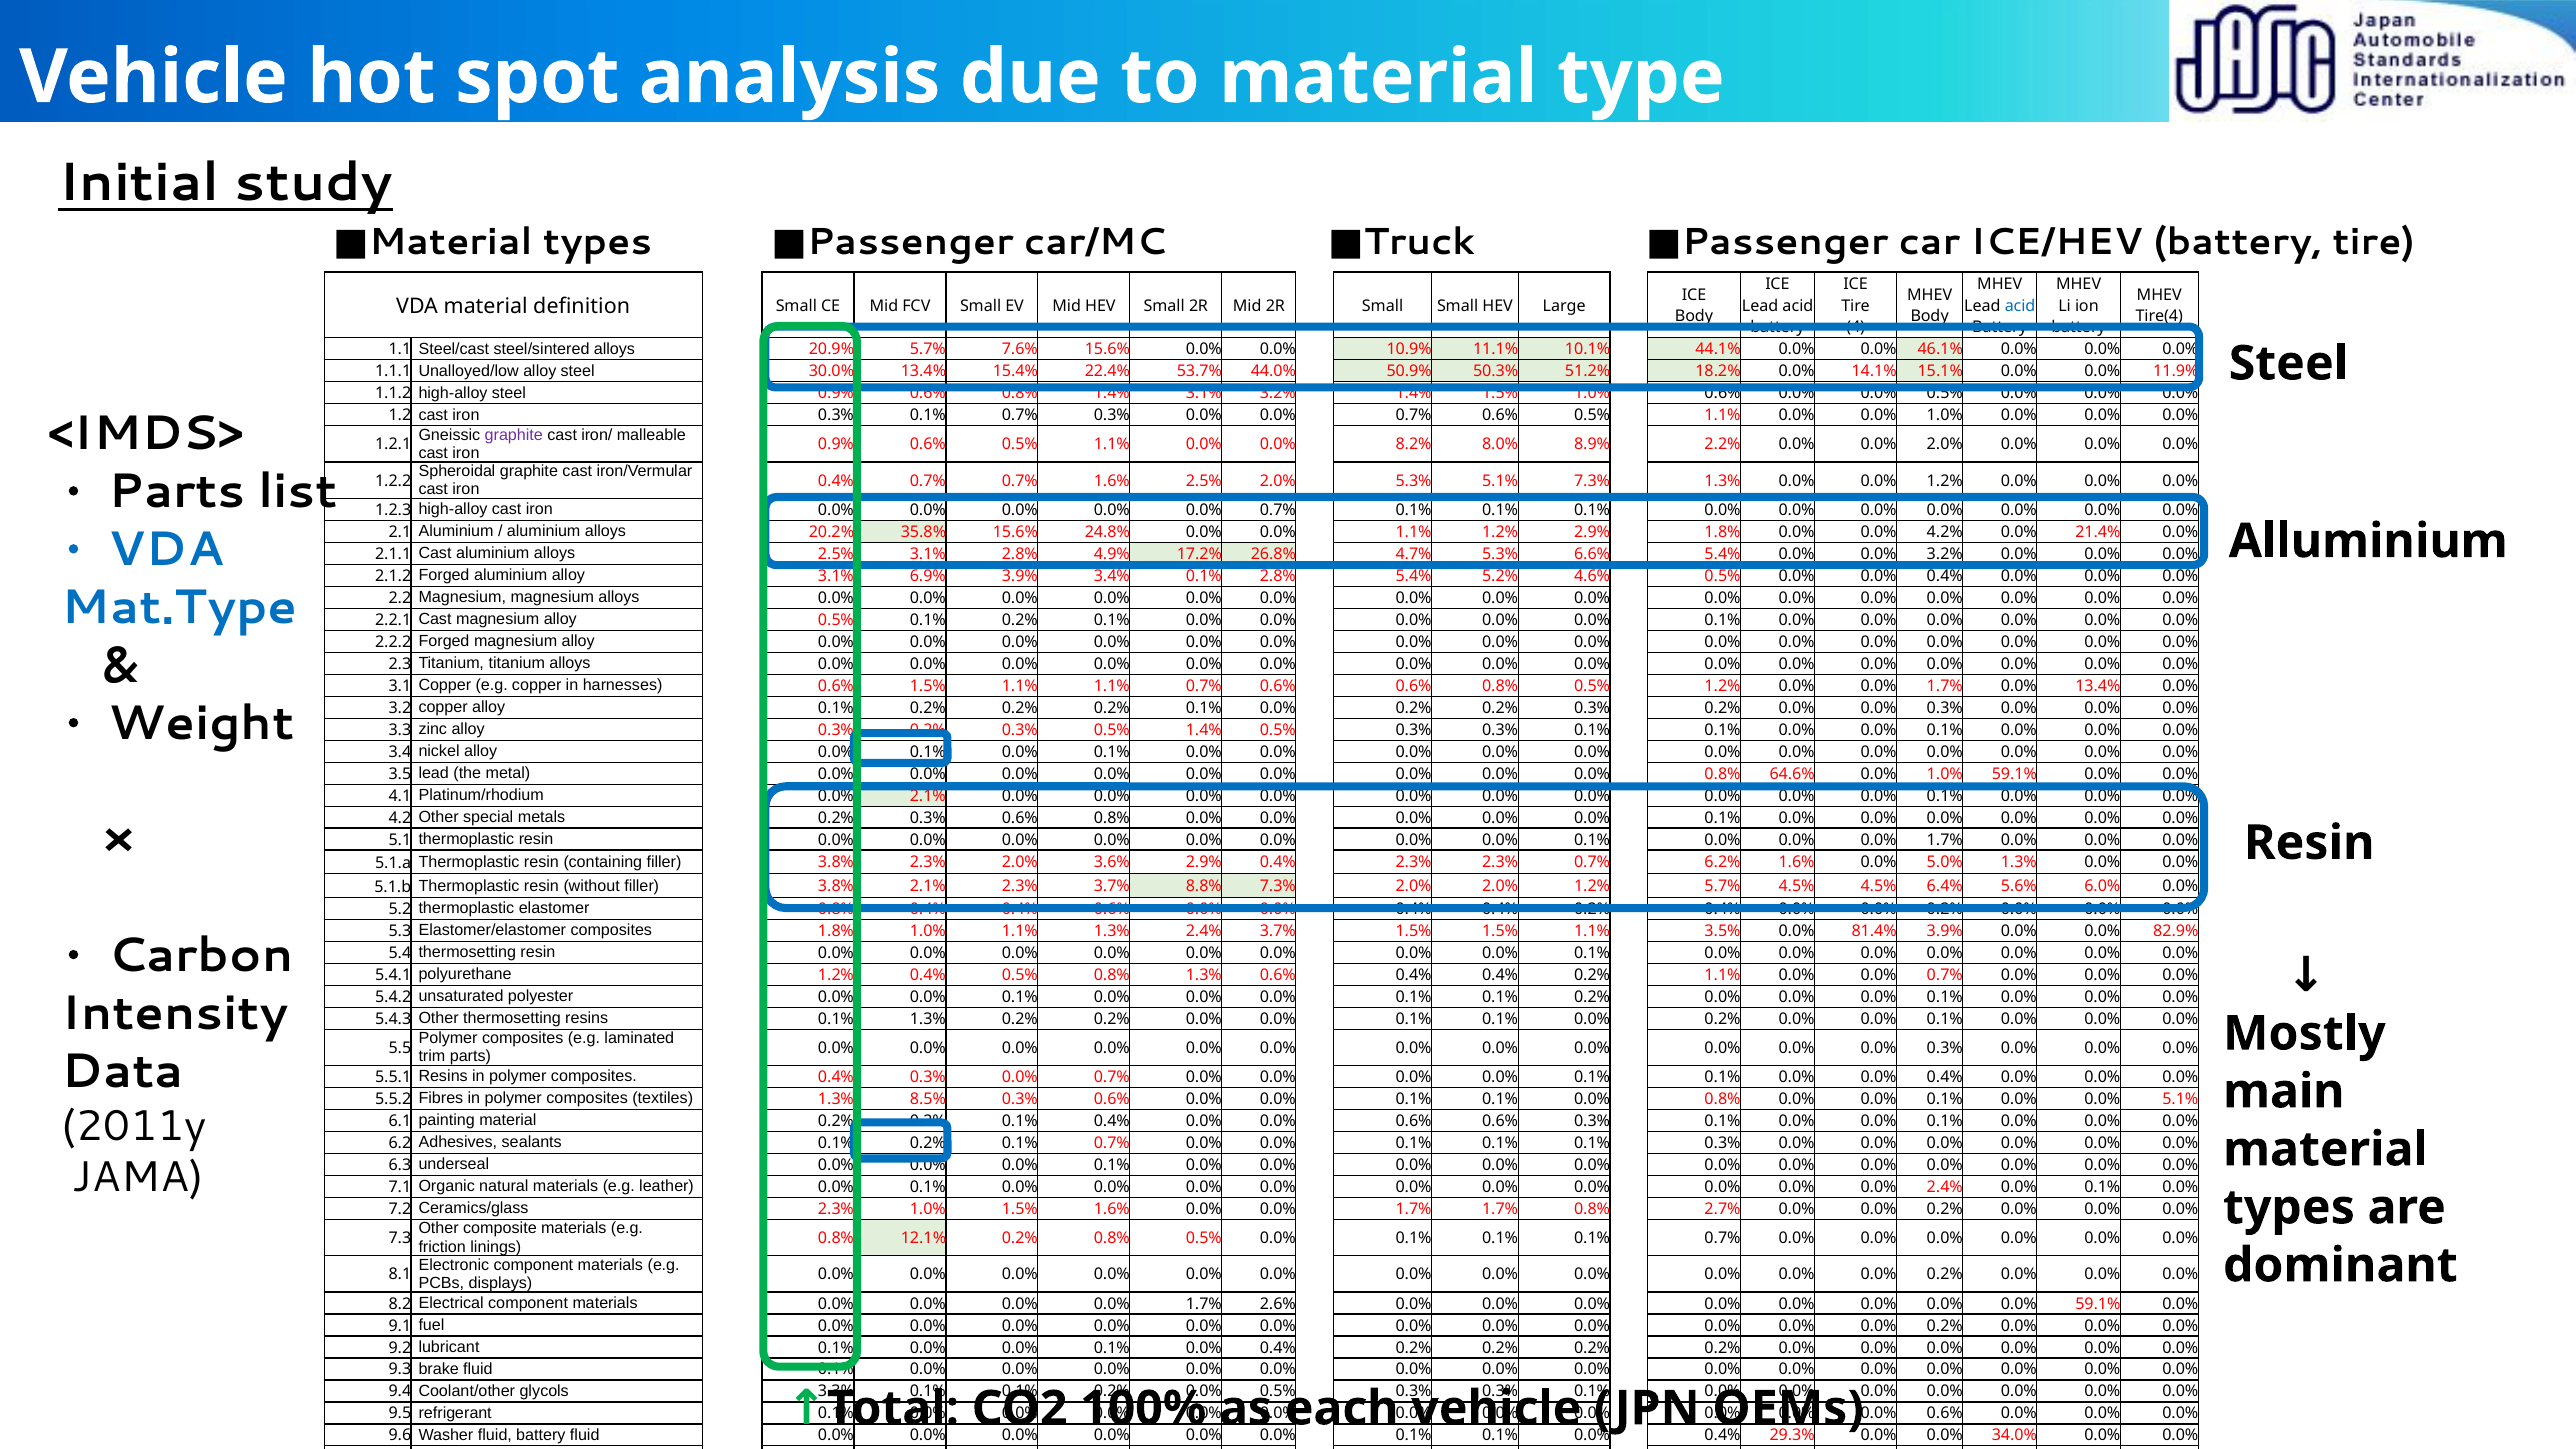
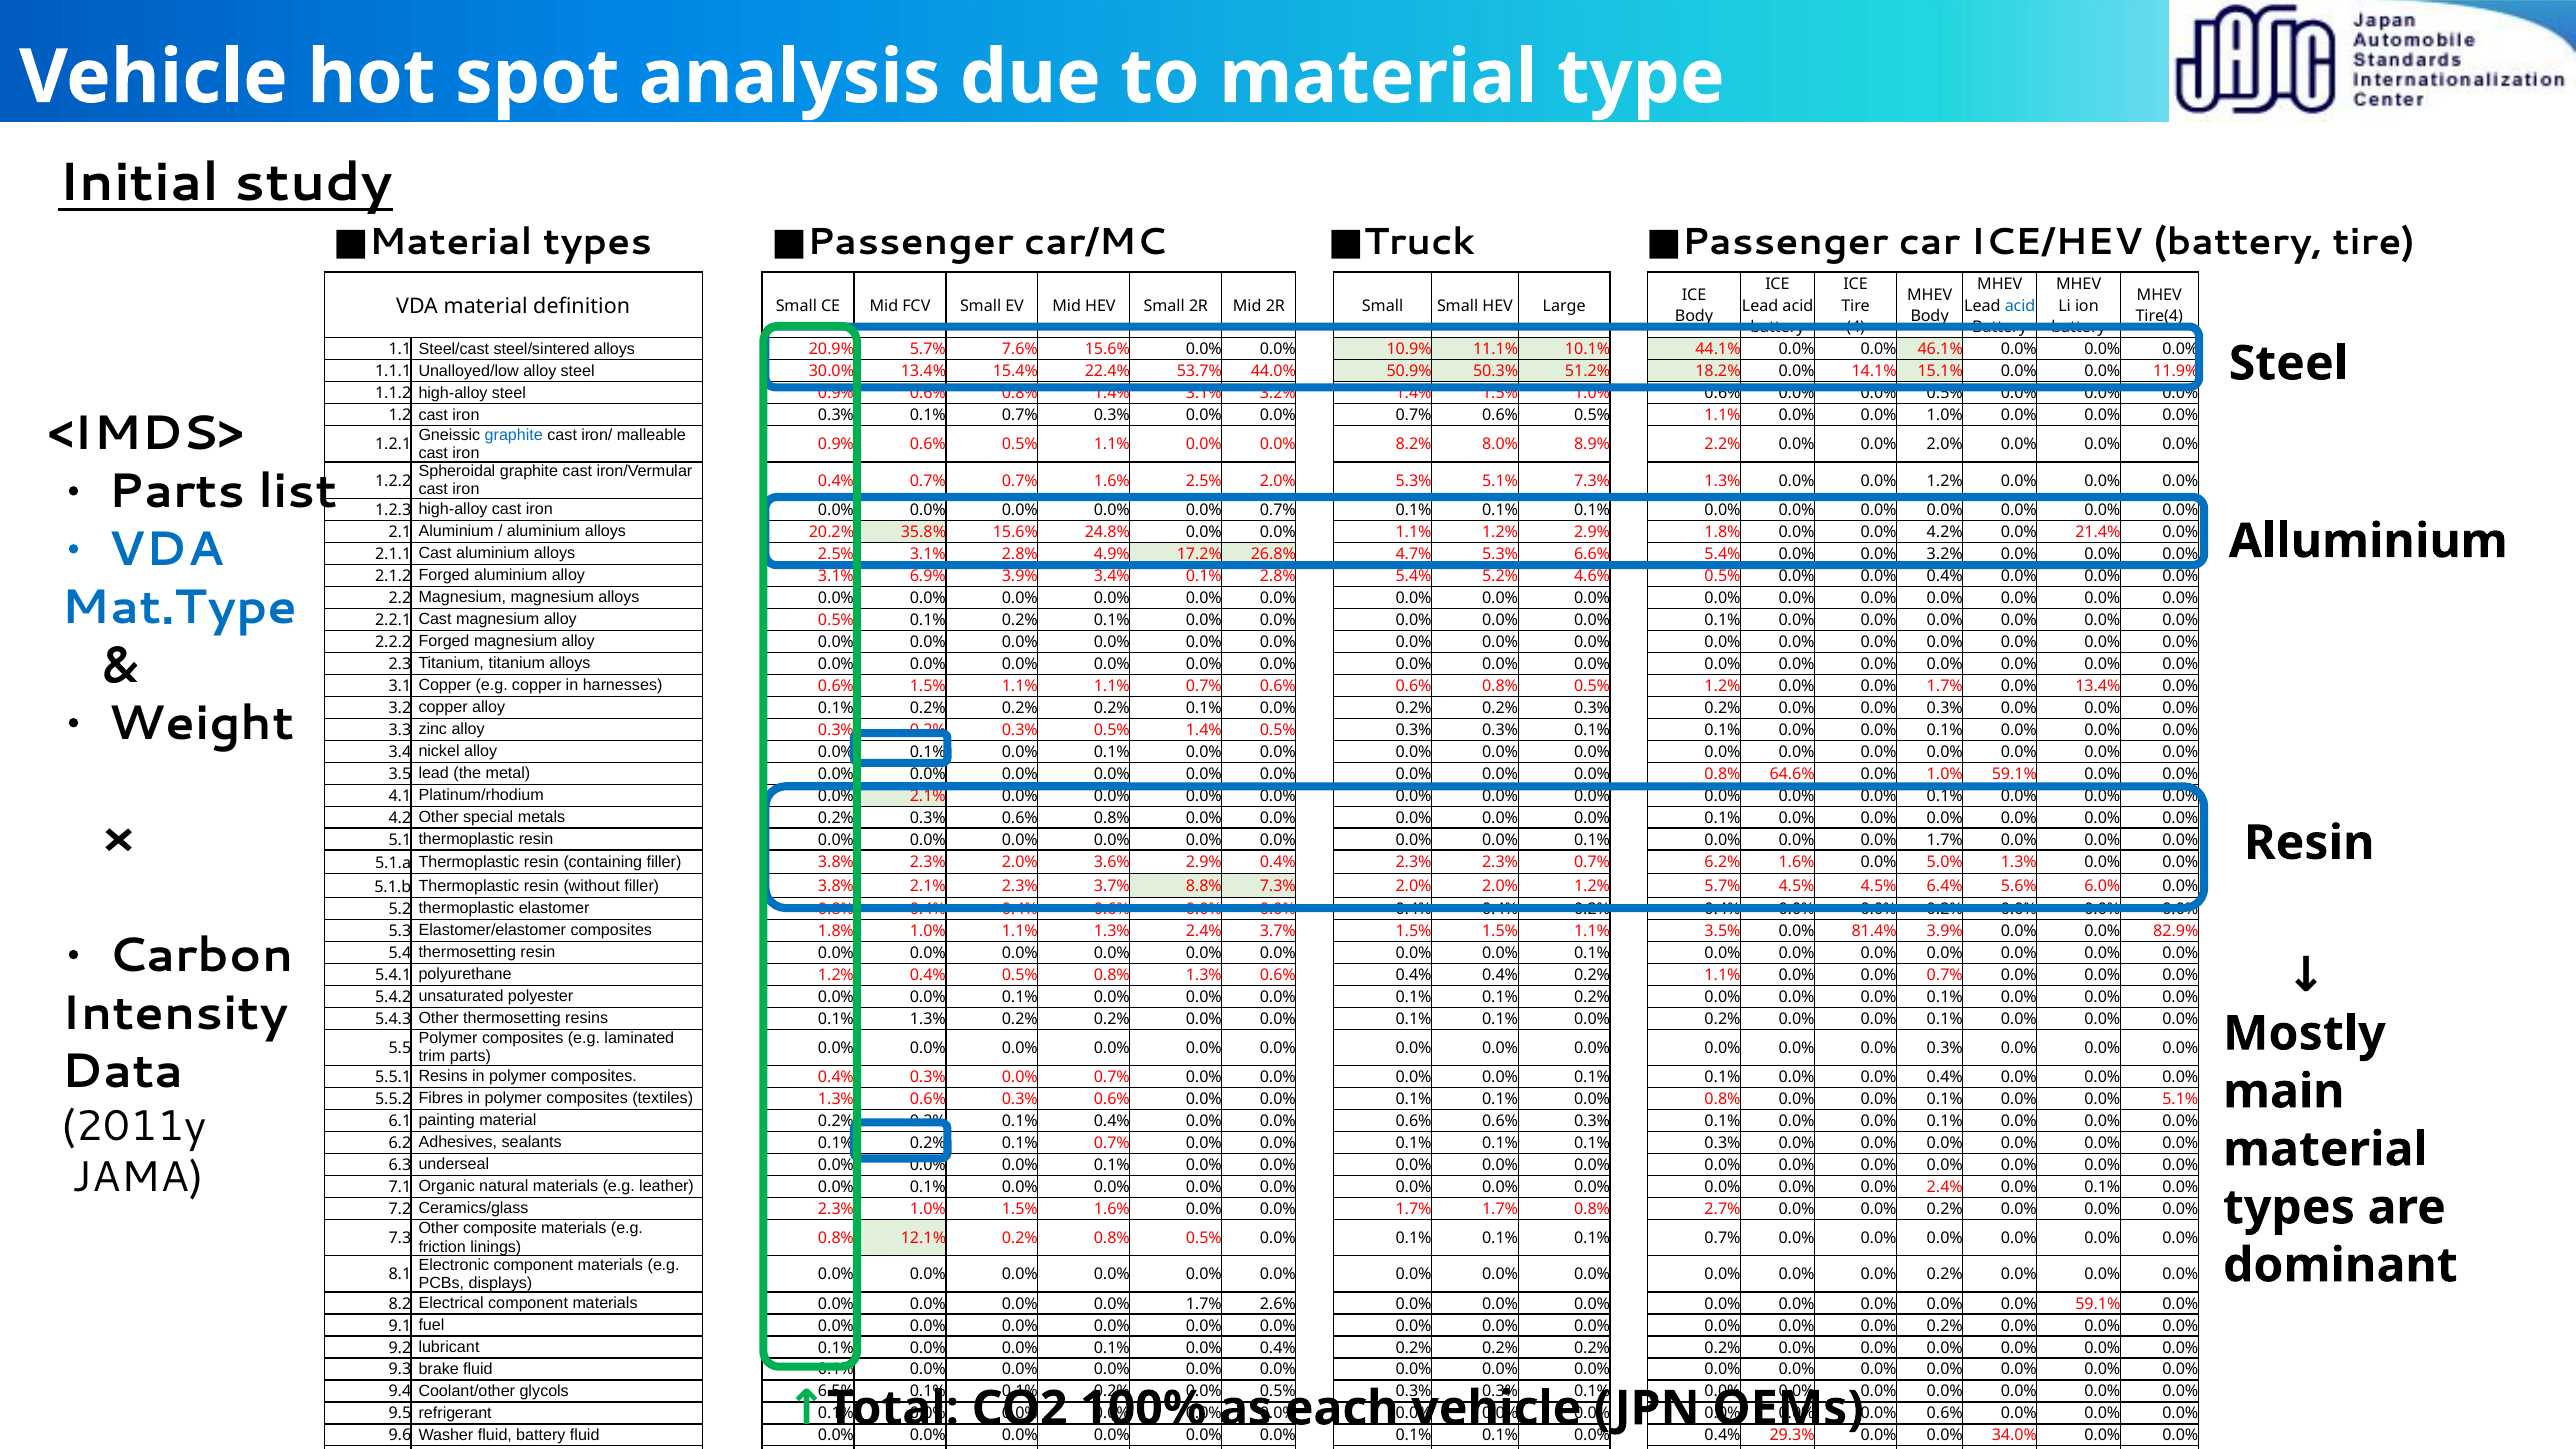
graphite at (514, 435) colour: purple -> blue
textiles 1.3% 8.5%: 8.5% -> 0.6%
3.3%: 3.3% -> 6.5%
